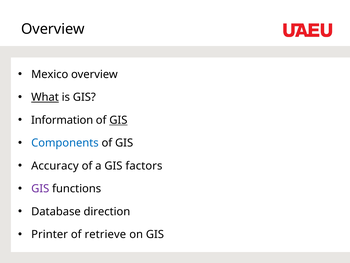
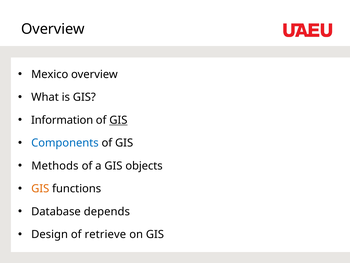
What underline: present -> none
Accuracy: Accuracy -> Methods
factors: factors -> objects
GIS at (40, 188) colour: purple -> orange
direction: direction -> depends
Printer: Printer -> Design
